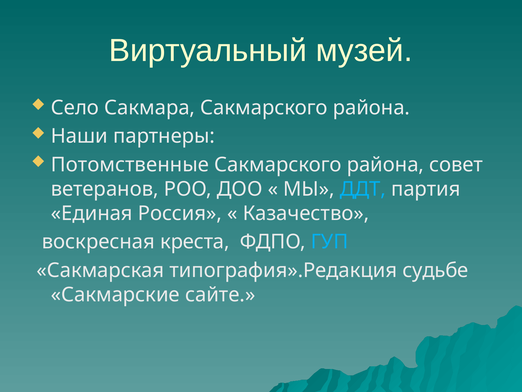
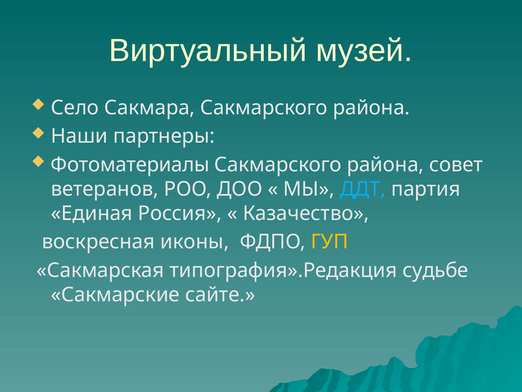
Потомственные: Потомственные -> Фотоматериалы
креста: креста -> иконы
ГУП colour: light blue -> yellow
